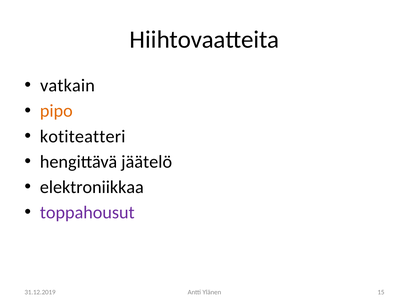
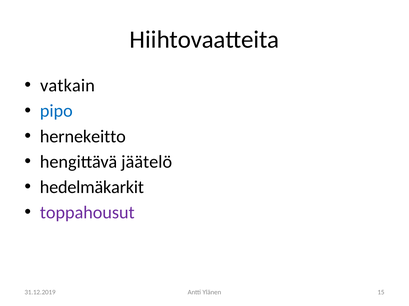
pipo colour: orange -> blue
kotiteatteri: kotiteatteri -> hernekeitto
elektroniikkaa: elektroniikkaa -> hedelmäkarkit
